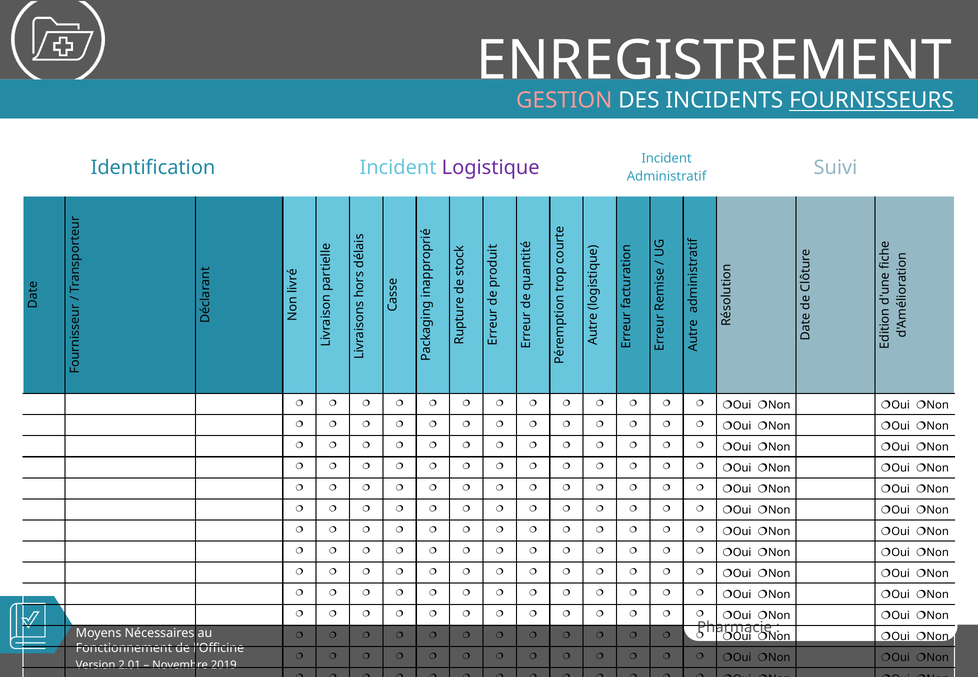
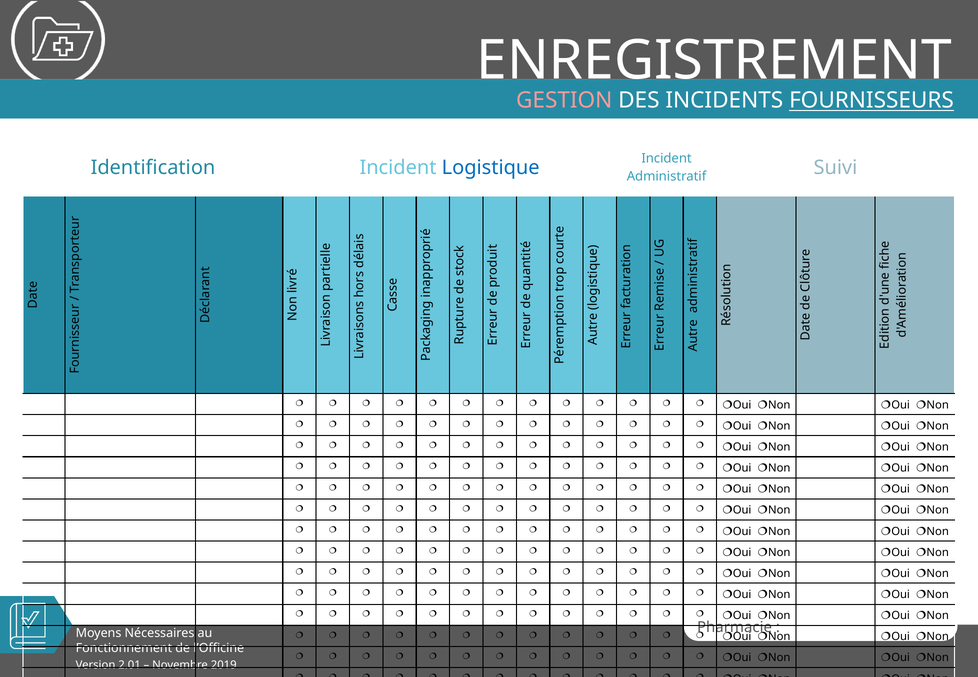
Logistique colour: purple -> blue
